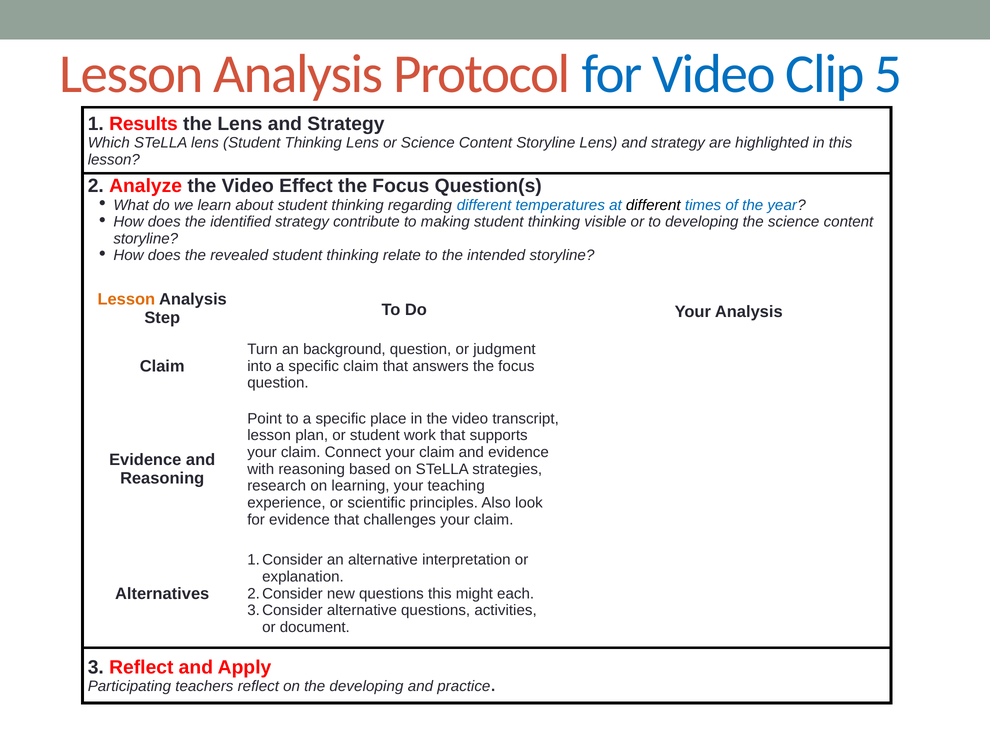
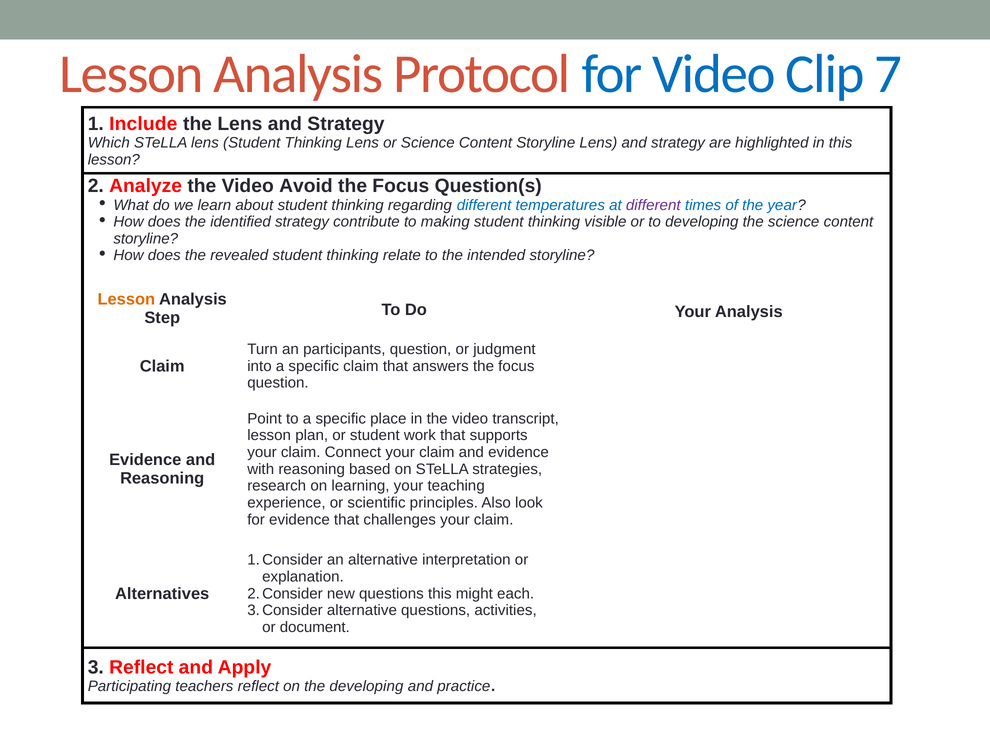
5: 5 -> 7
Results: Results -> Include
Effect: Effect -> Avoid
different at (653, 205) colour: black -> purple
background: background -> participants
